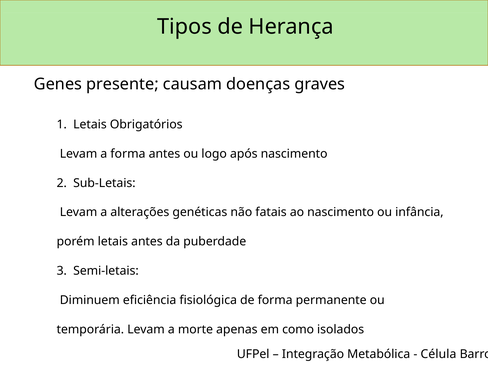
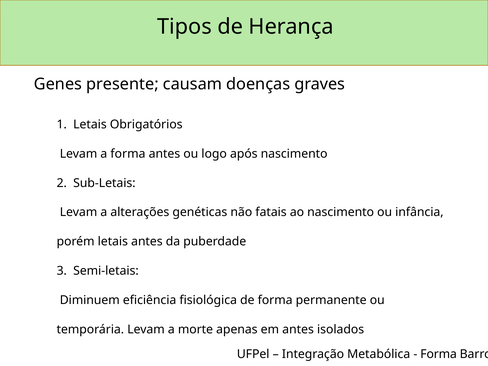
em como: como -> antes
Célula at (438, 354): Célula -> Forma
